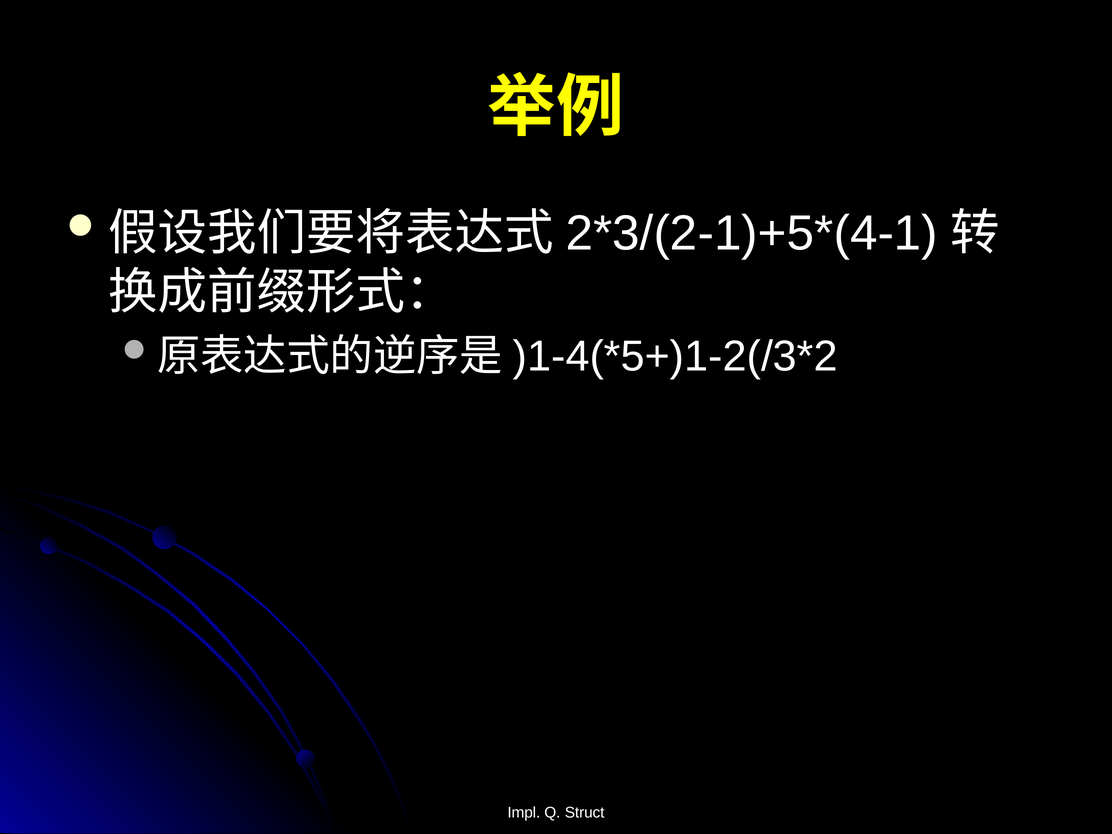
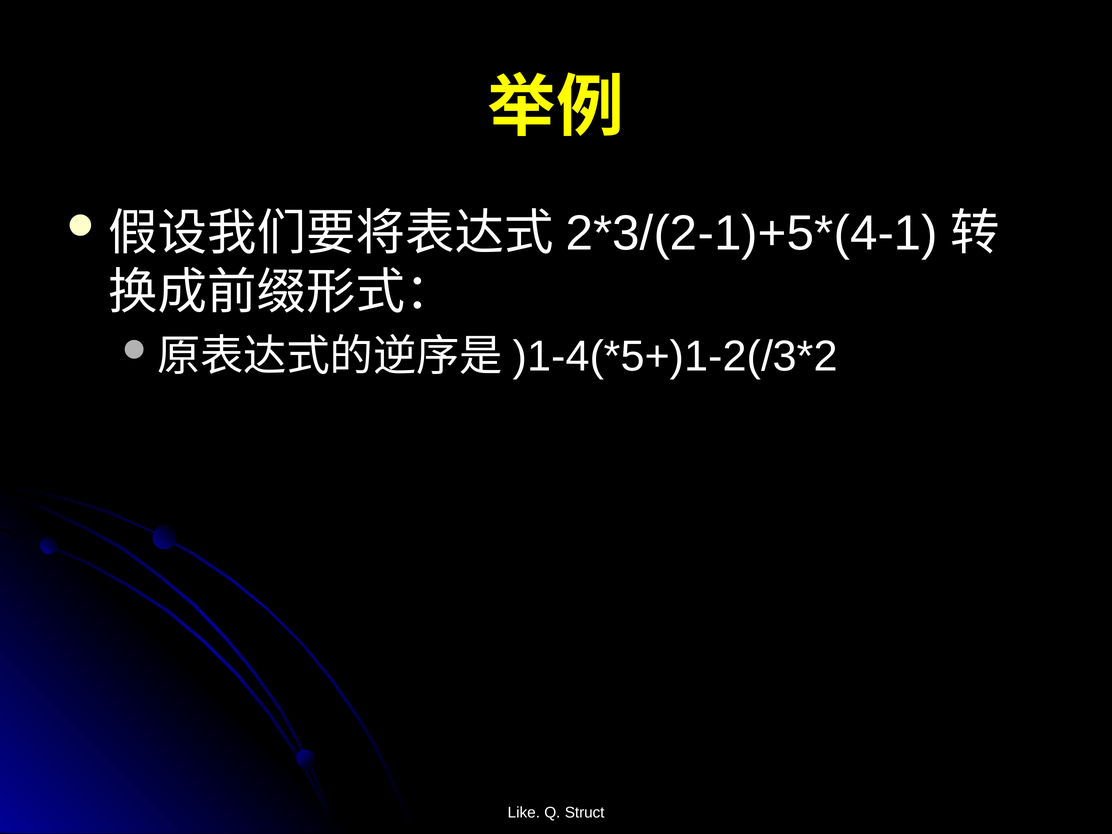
Impl: Impl -> Like
